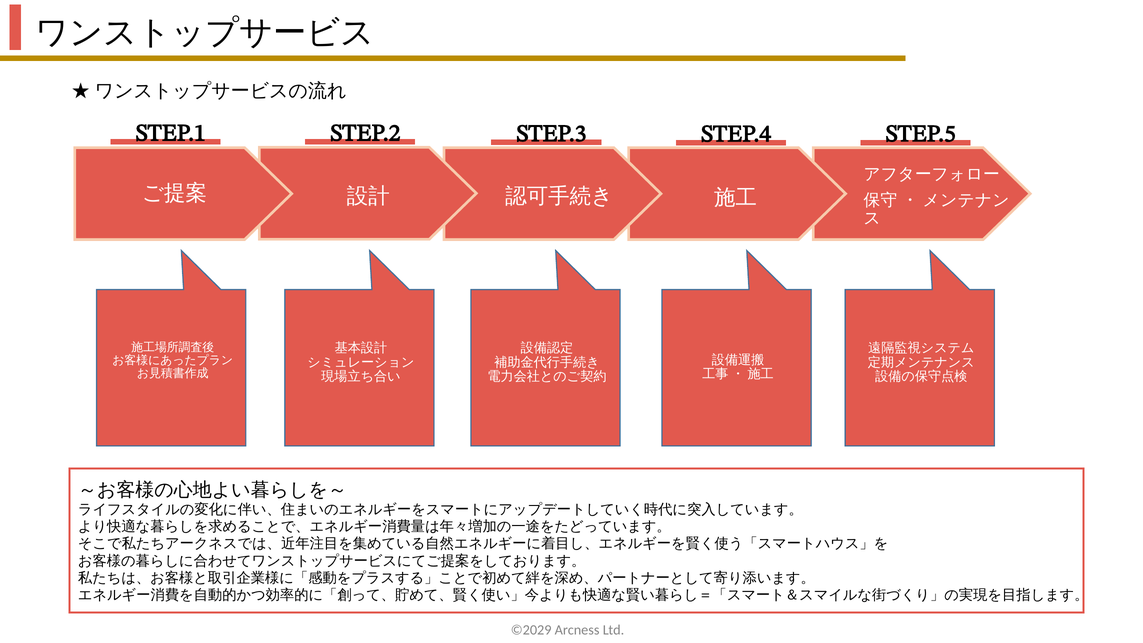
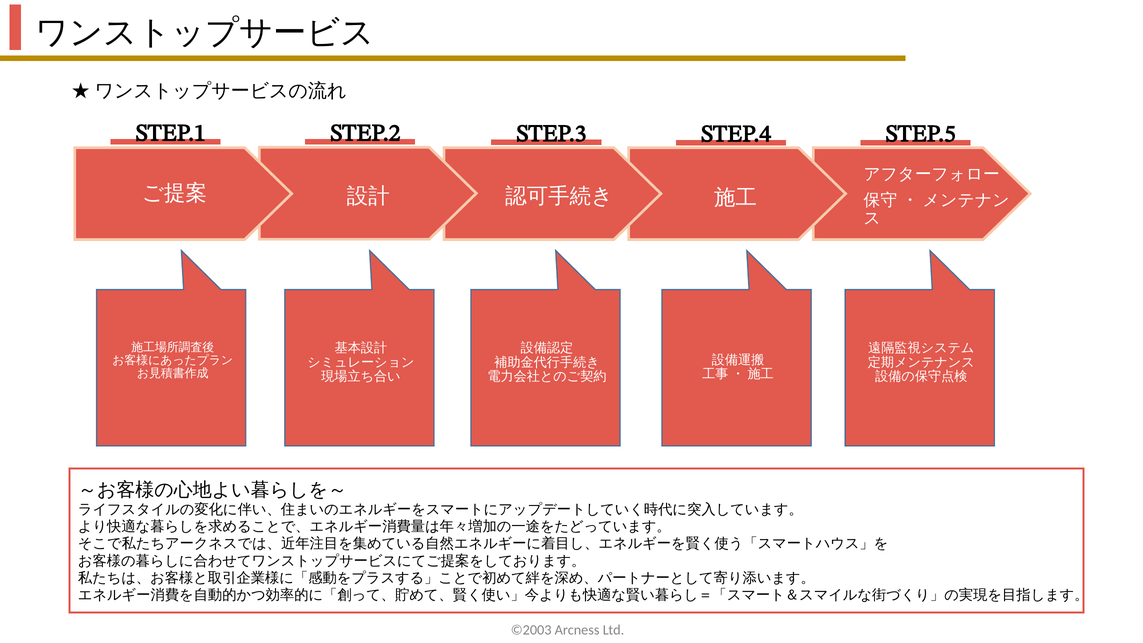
©2029: ©2029 -> ©2003
